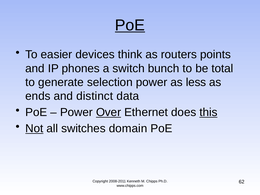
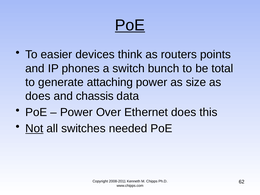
selection: selection -> attaching
less: less -> size
ends at (38, 96): ends -> does
distinct: distinct -> chassis
Over underline: present -> none
this underline: present -> none
domain: domain -> needed
